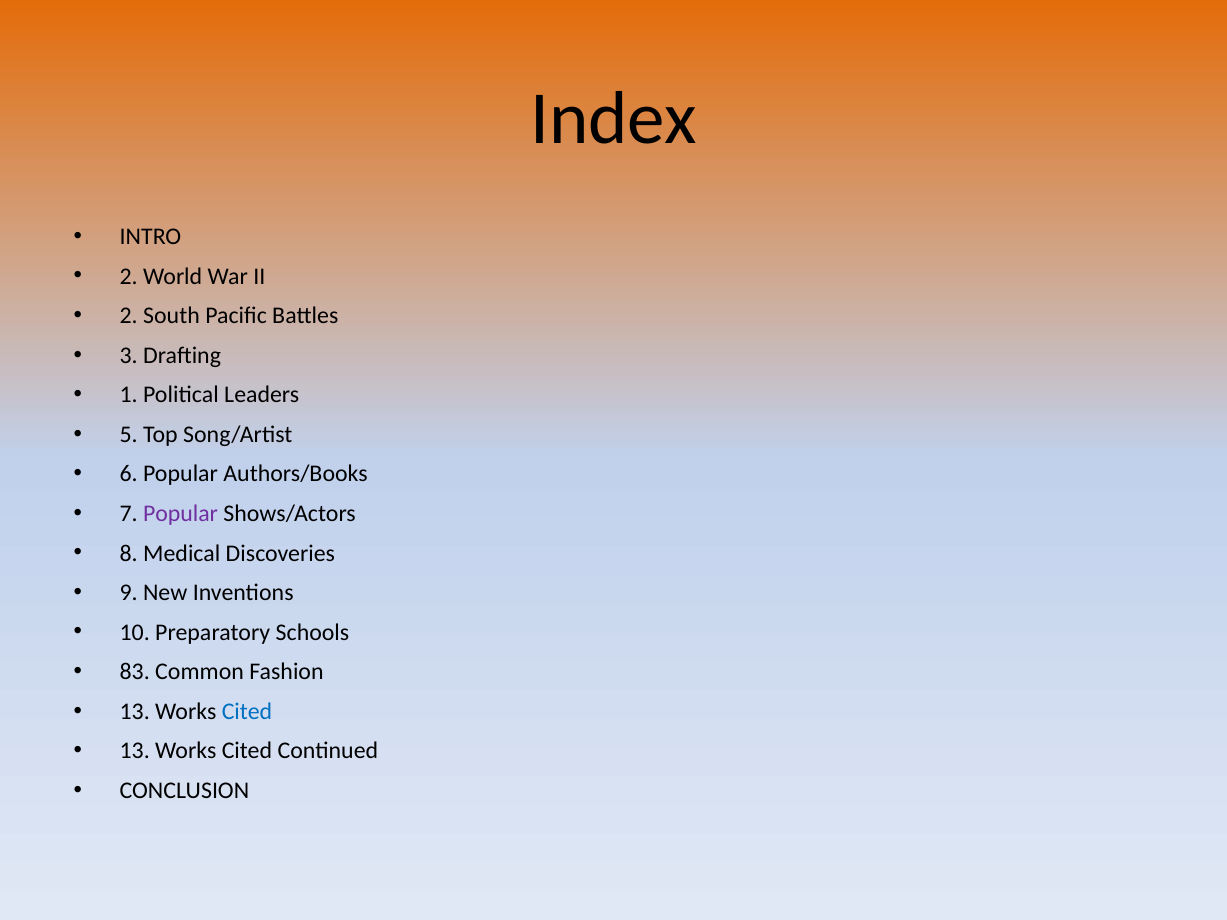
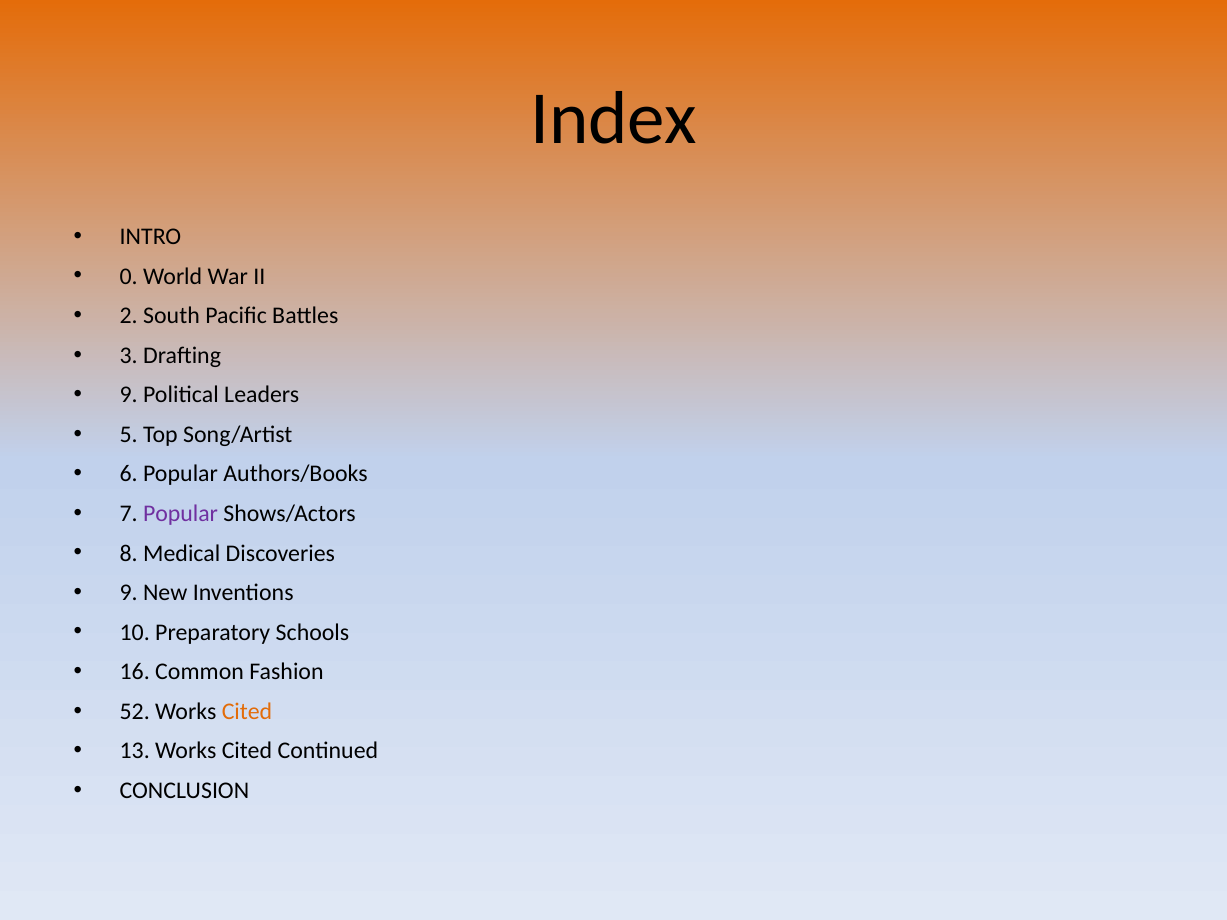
2 at (129, 276): 2 -> 0
1 at (129, 395): 1 -> 9
83: 83 -> 16
13 at (135, 712): 13 -> 52
Cited at (247, 712) colour: blue -> orange
